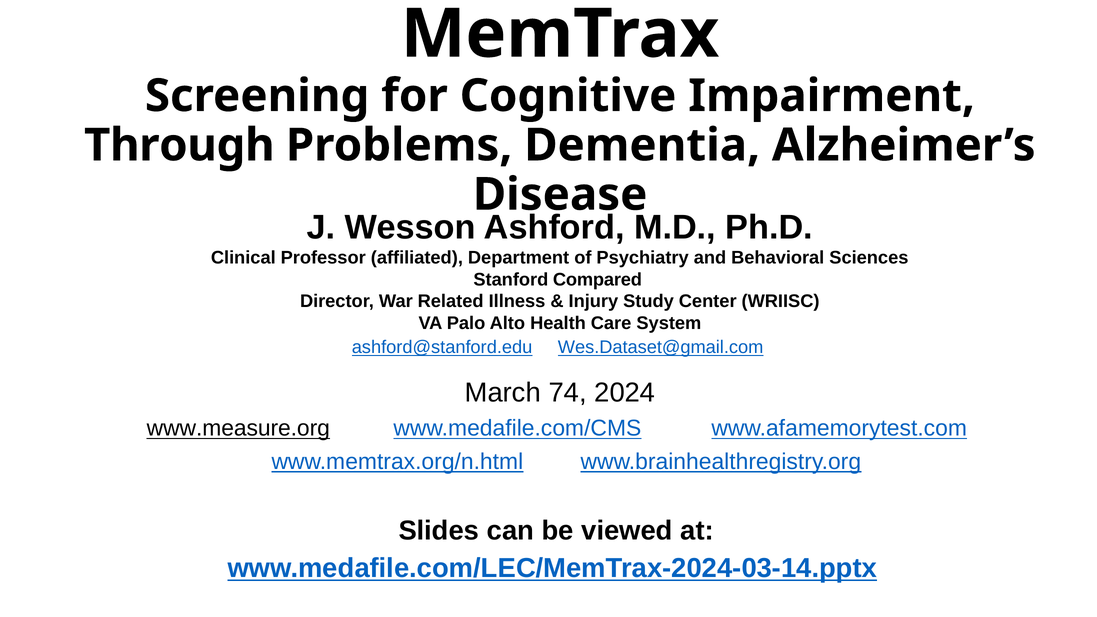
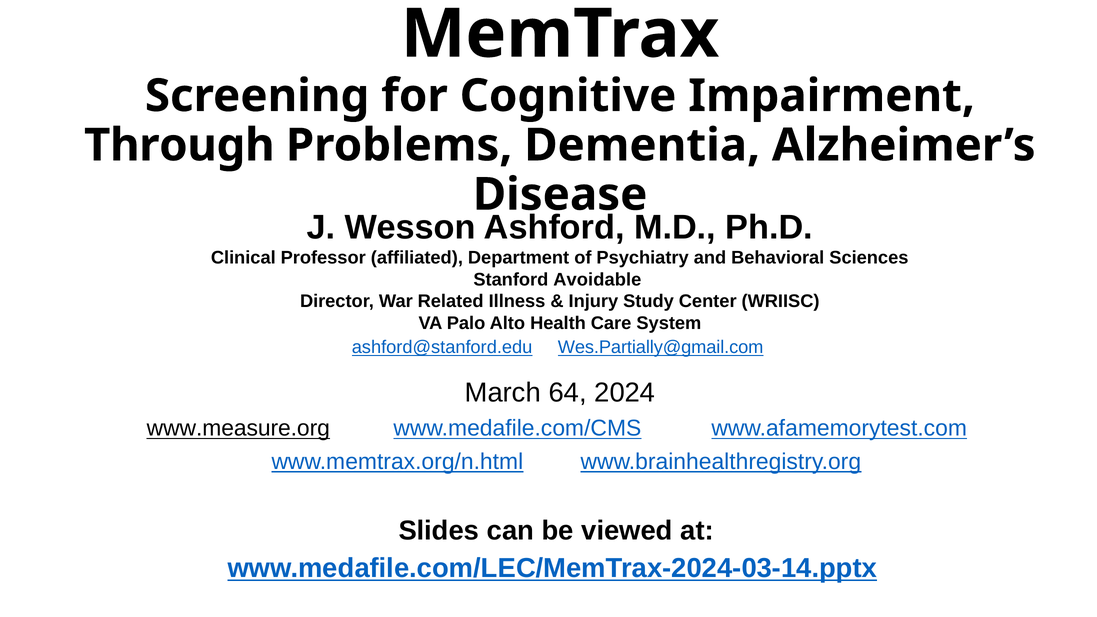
Compared: Compared -> Avoidable
Wes.Dataset@gmail.com: Wes.Dataset@gmail.com -> Wes.Partially@gmail.com
74: 74 -> 64
